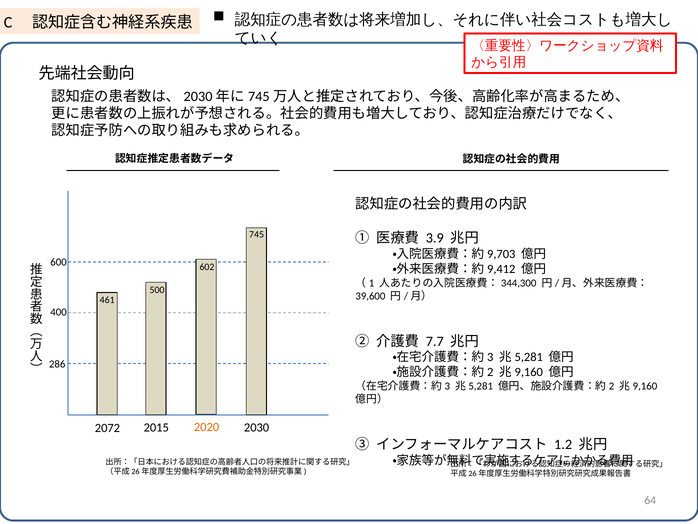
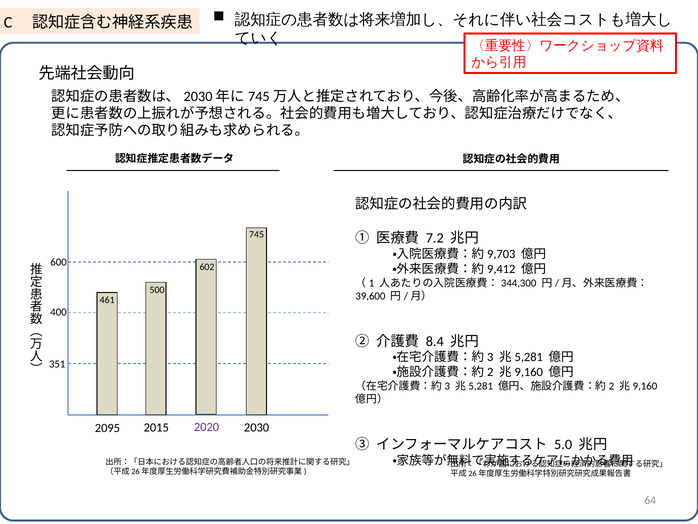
3.9: 3.9 -> 7.2
7.7: 7.7 -> 8.4
286: 286 -> 351
2072: 2072 -> 2095
2020 colour: orange -> purple
1.2: 1.2 -> 5.0
